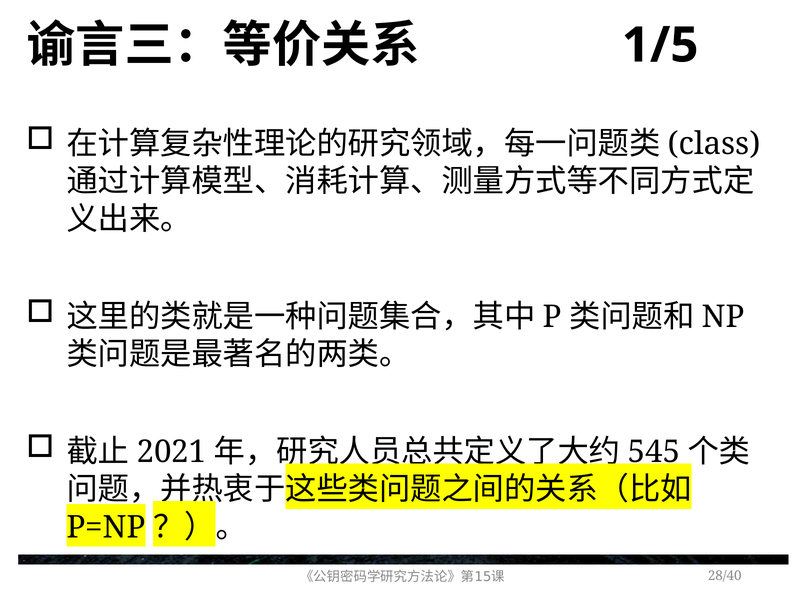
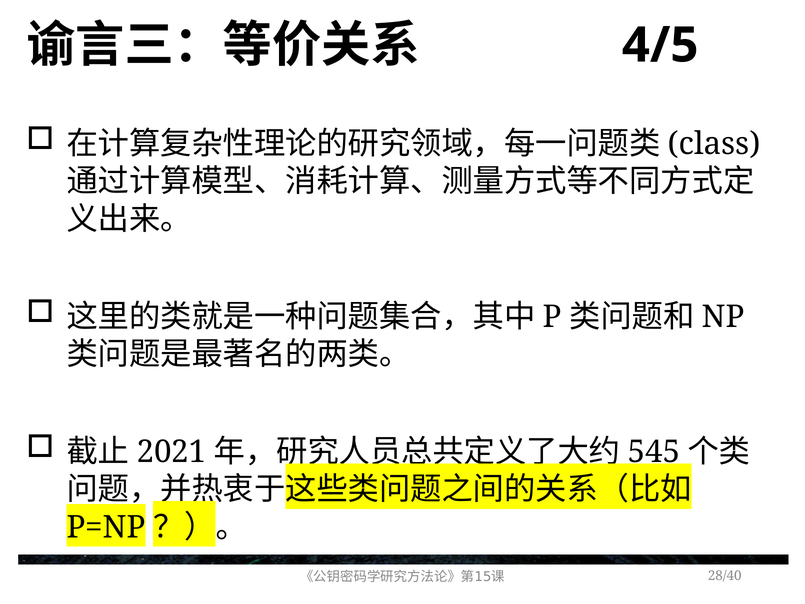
1/5: 1/5 -> 4/5
